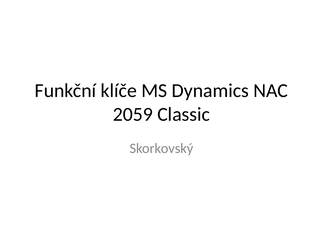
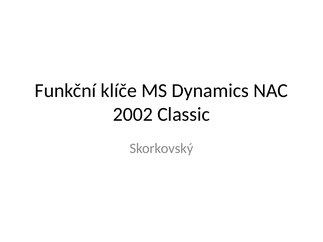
2059: 2059 -> 2002
